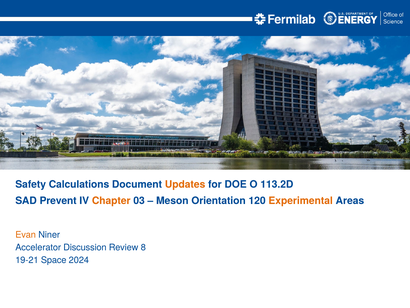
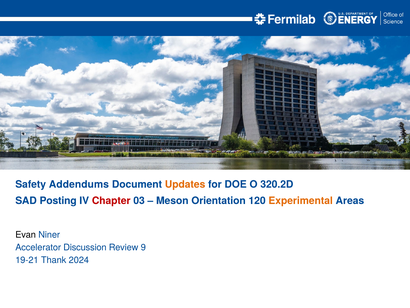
Calculations: Calculations -> Addendums
113.2D: 113.2D -> 320.2D
Prevent: Prevent -> Posting
Chapter colour: orange -> red
Evan colour: orange -> black
8: 8 -> 9
Space: Space -> Thank
